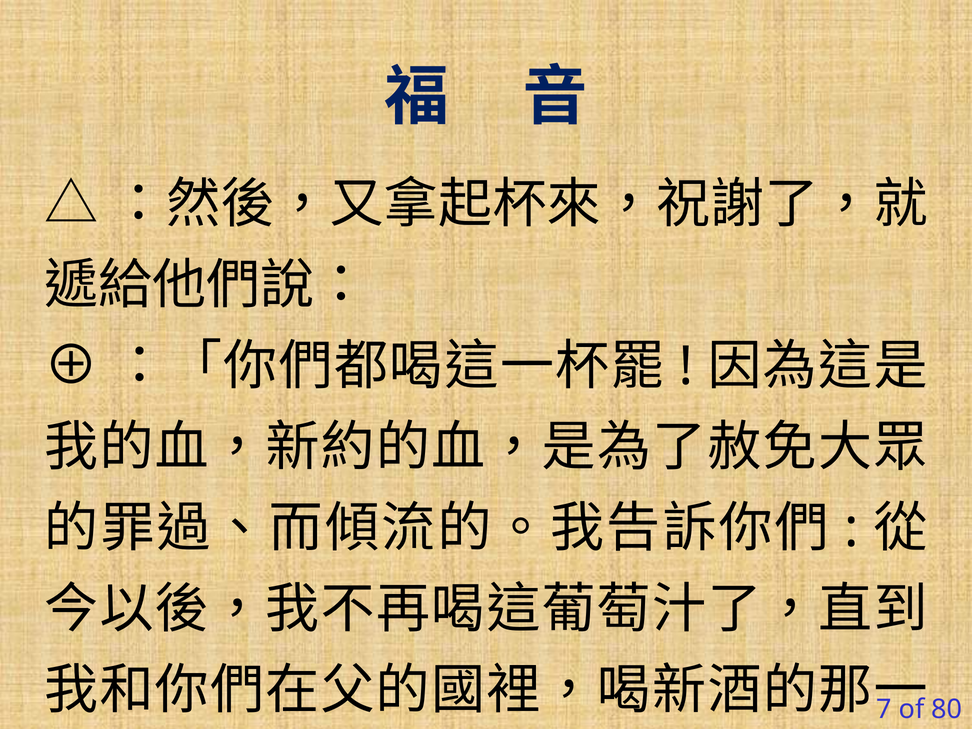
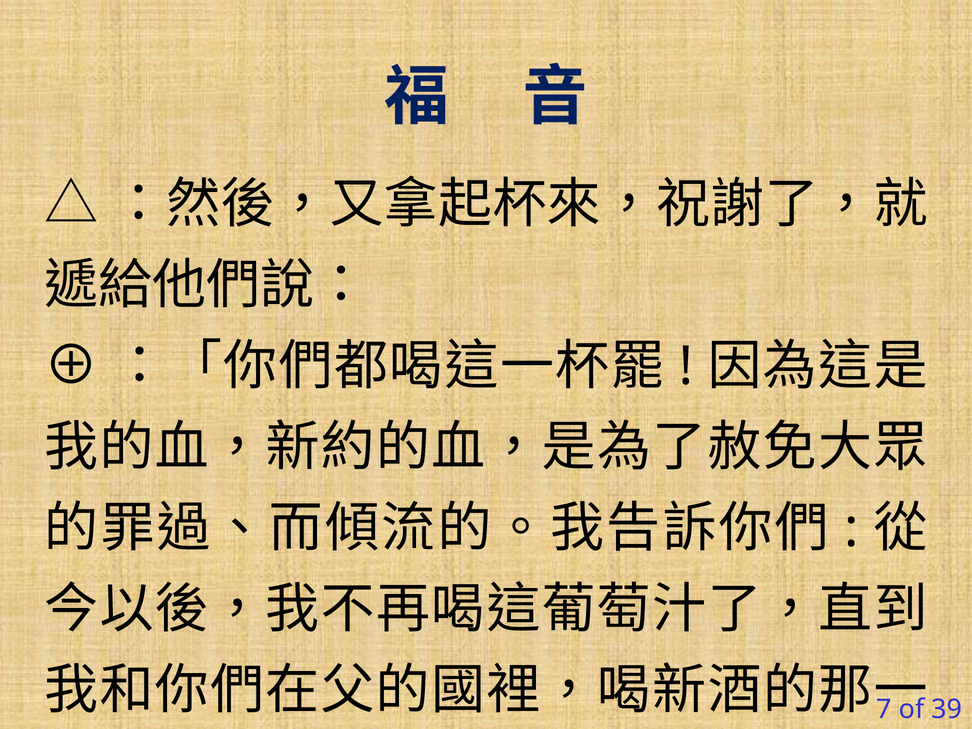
80: 80 -> 39
